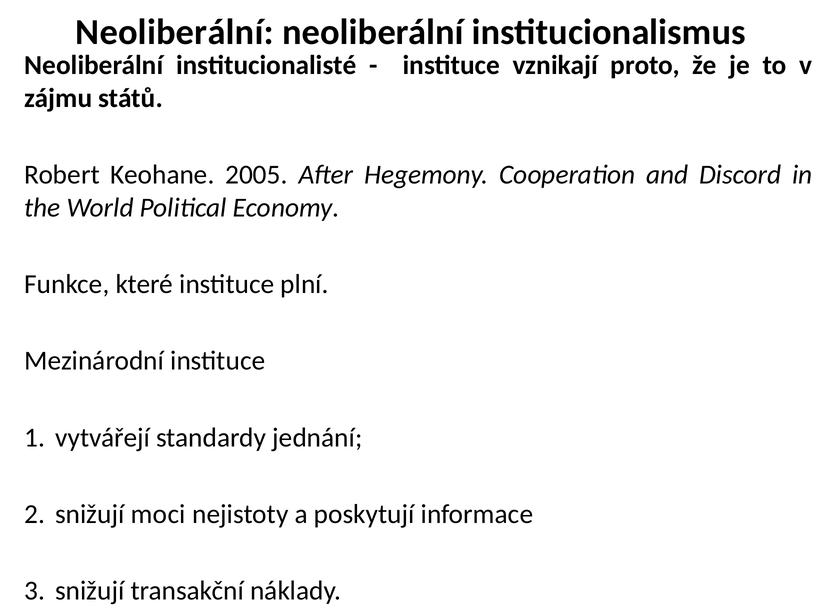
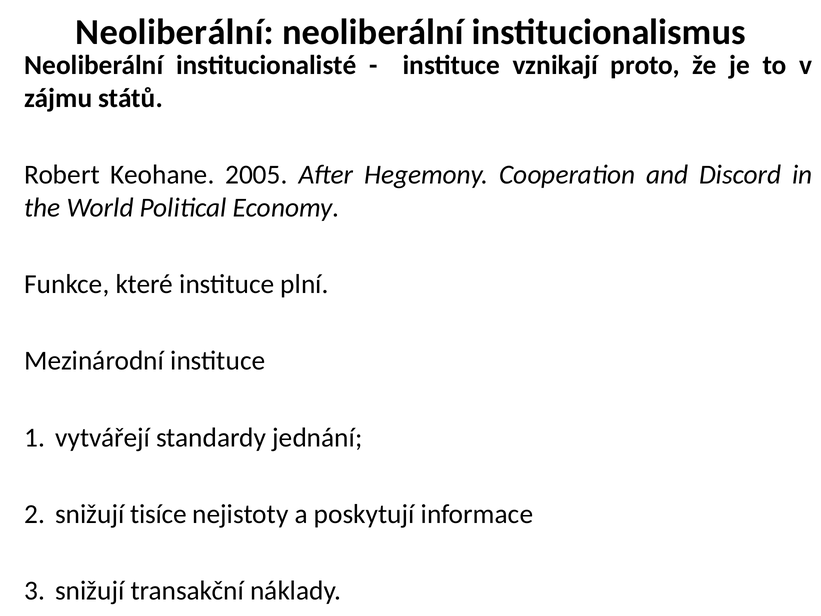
moci: moci -> tisíce
